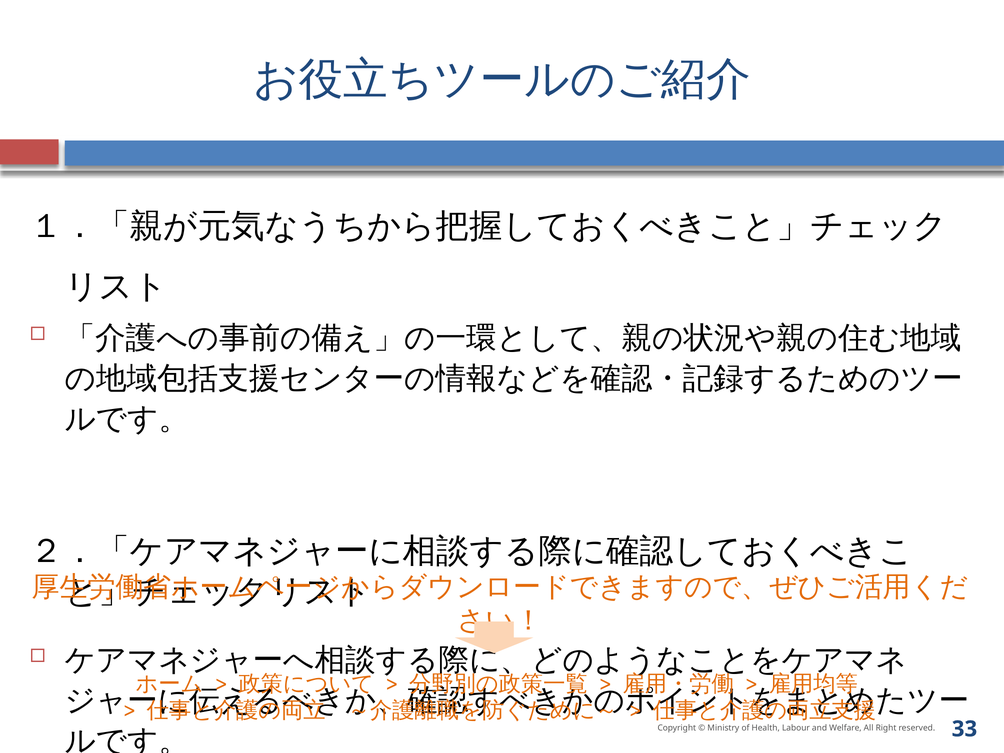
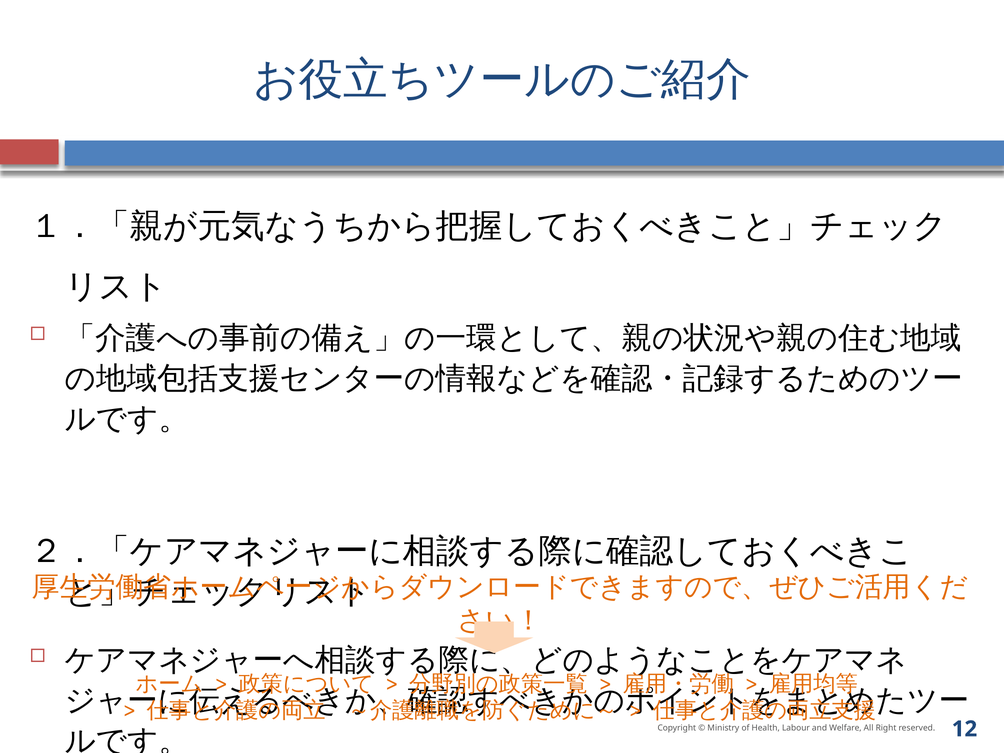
33: 33 -> 12
